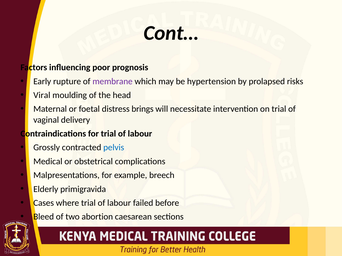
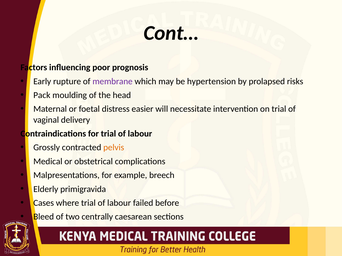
Viral: Viral -> Pack
brings: brings -> easier
pelvis colour: blue -> orange
abortion: abortion -> centrally
